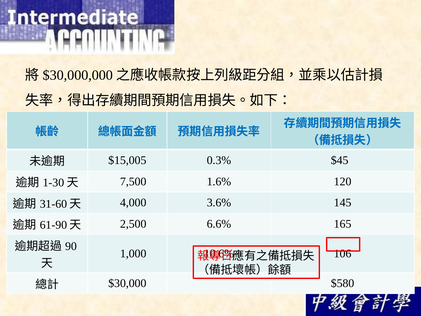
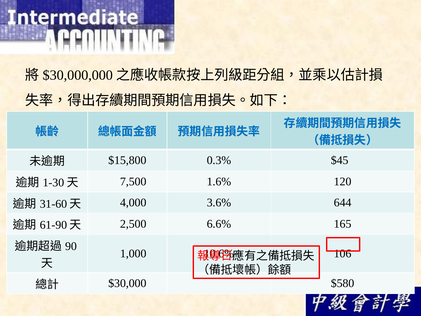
$15,005: $15,005 -> $15,800
145: 145 -> 644
